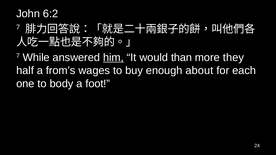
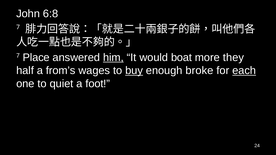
6:2: 6:2 -> 6:8
While: While -> Place
than: than -> boat
buy underline: none -> present
about: about -> broke
each underline: none -> present
body: body -> quiet
